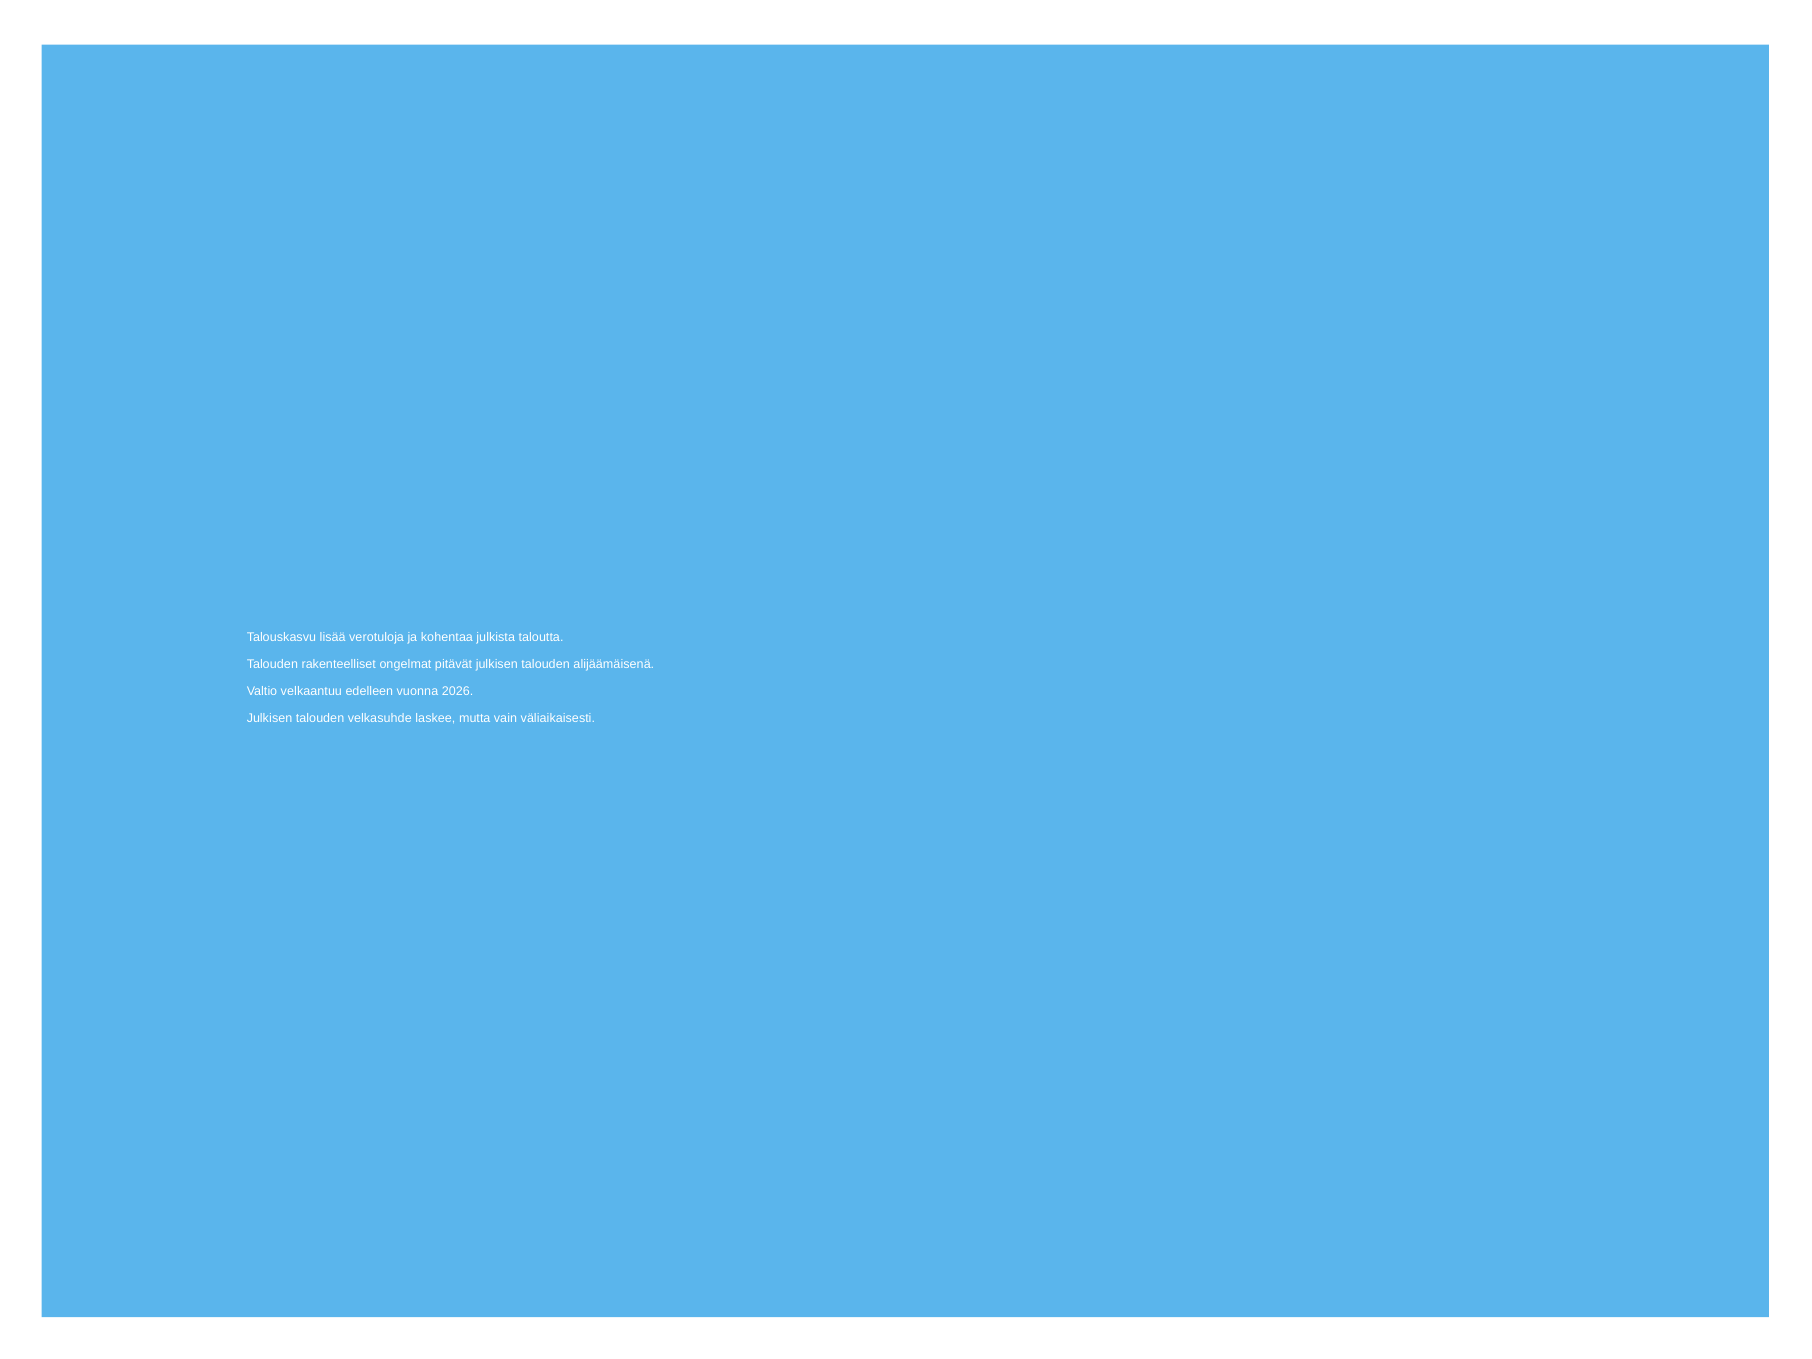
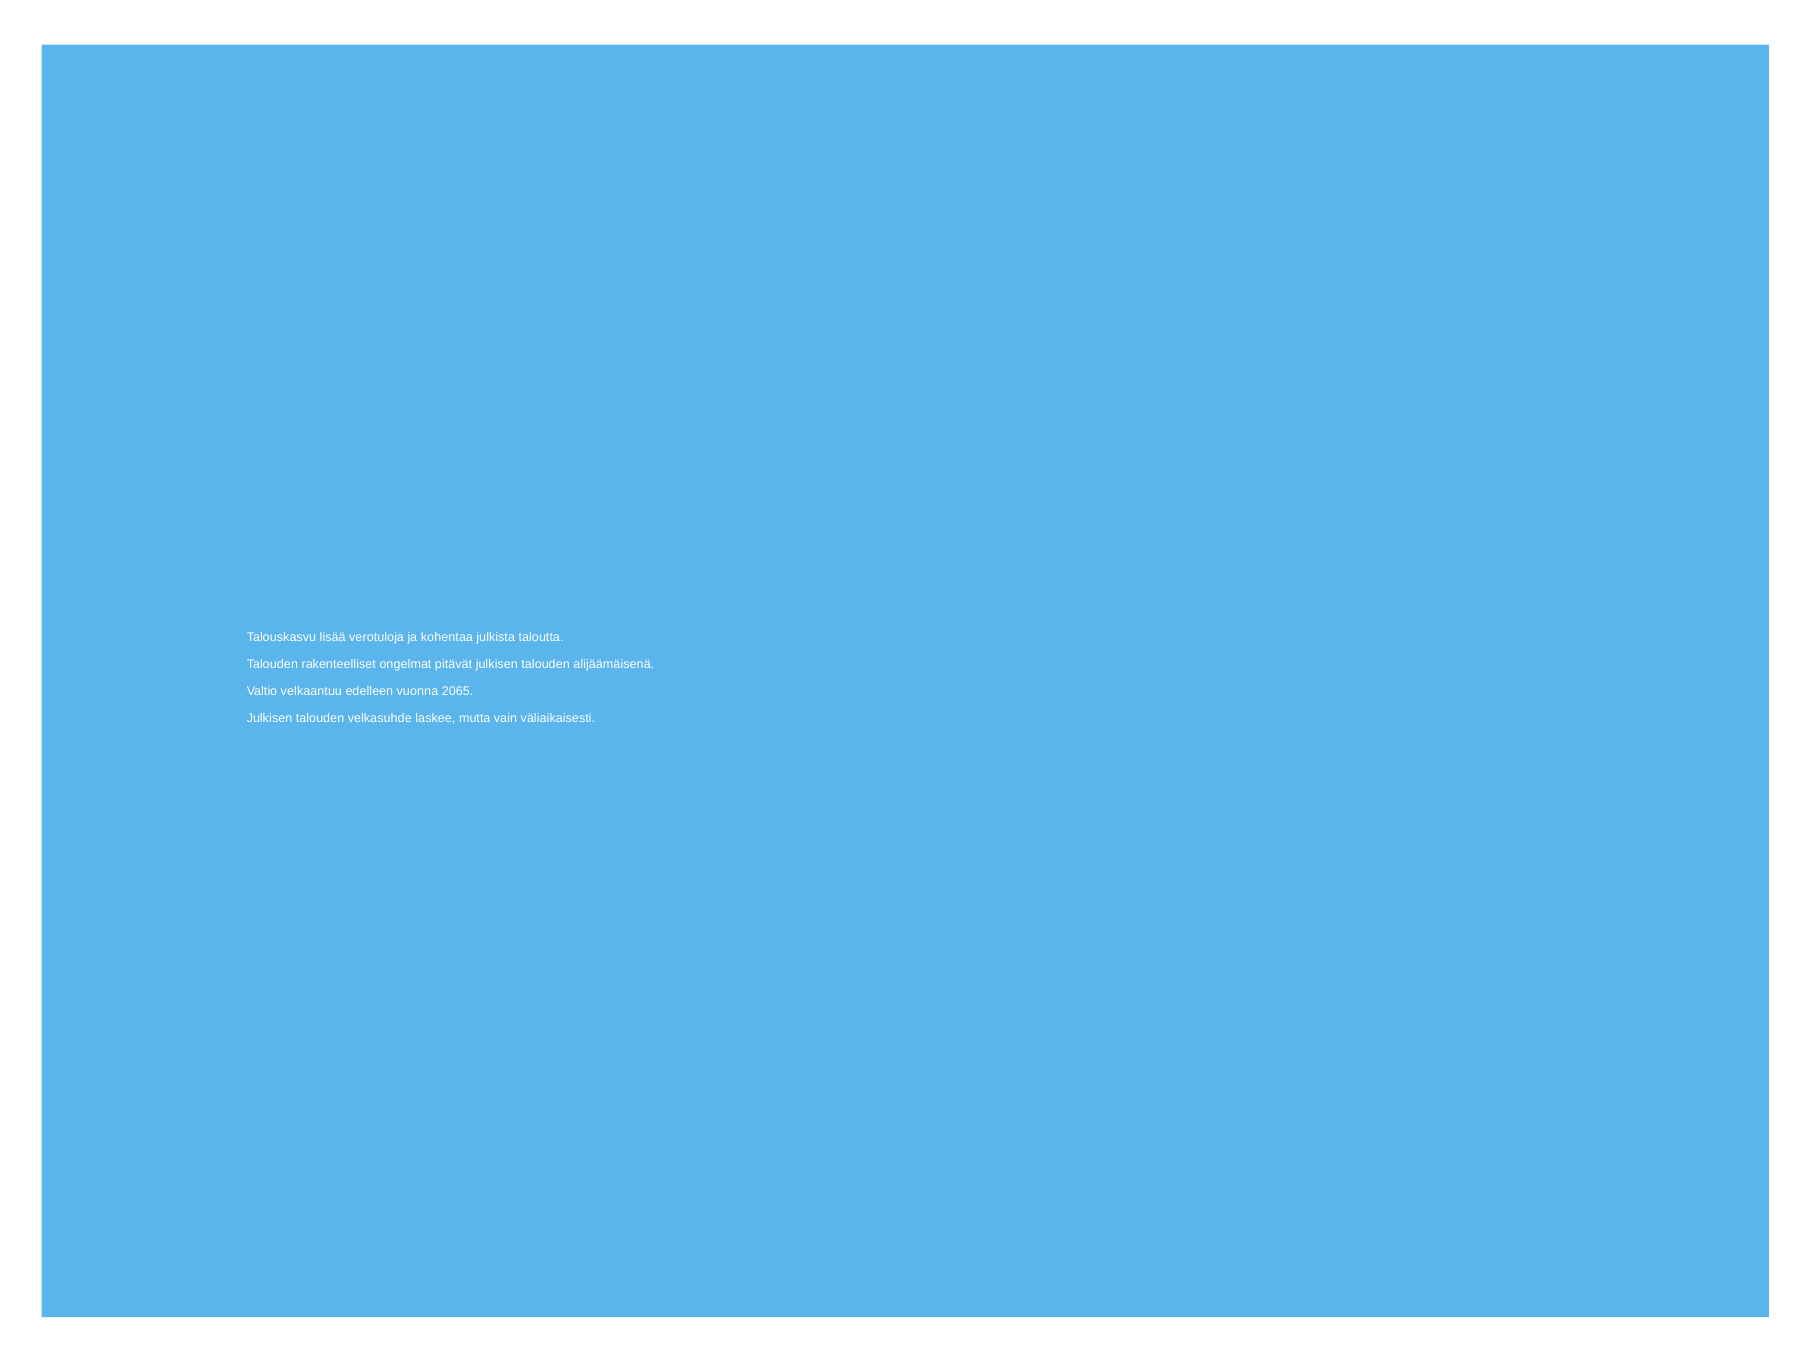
2026: 2026 -> 2065
